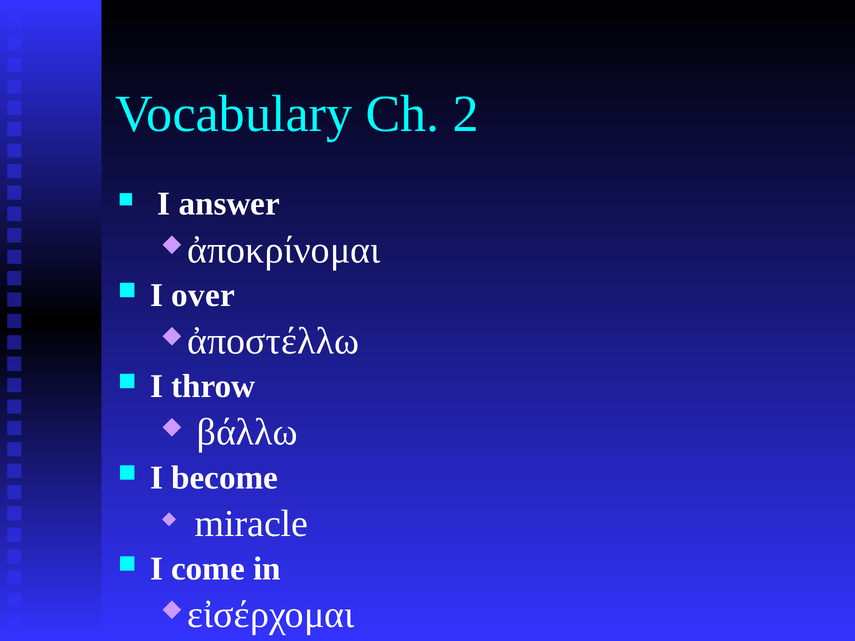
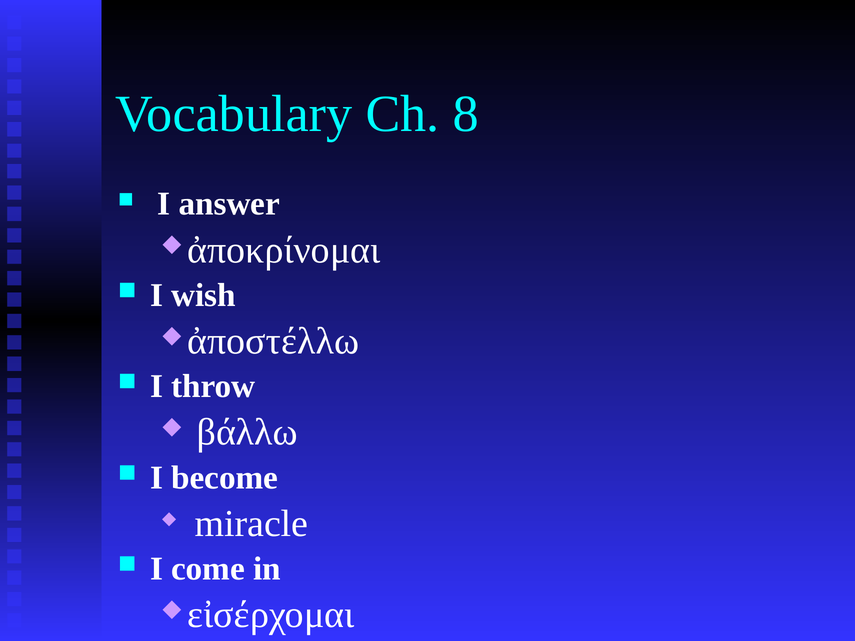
2: 2 -> 8
over: over -> wish
